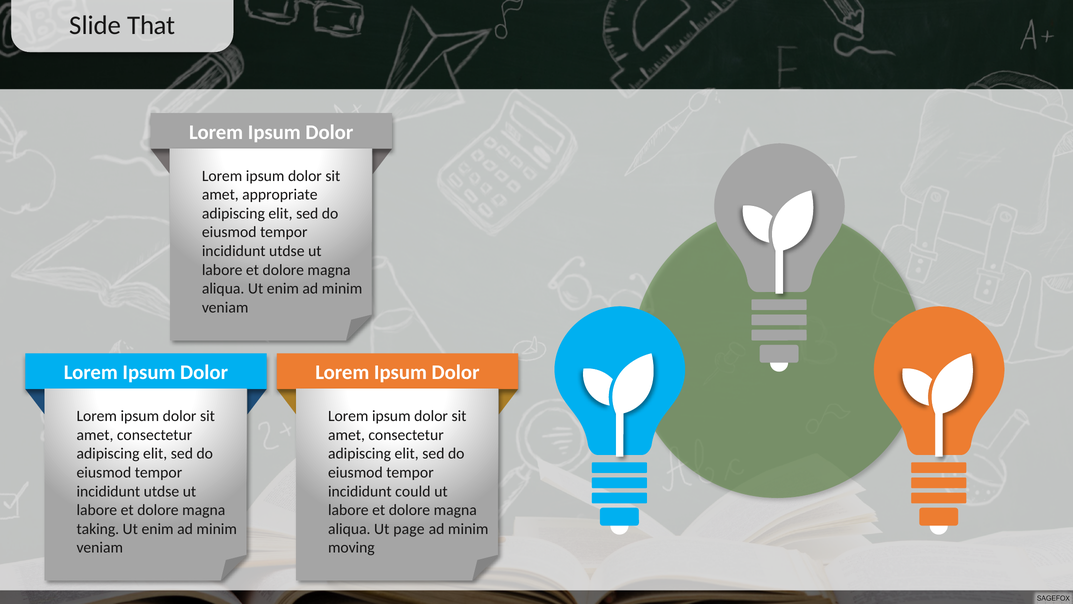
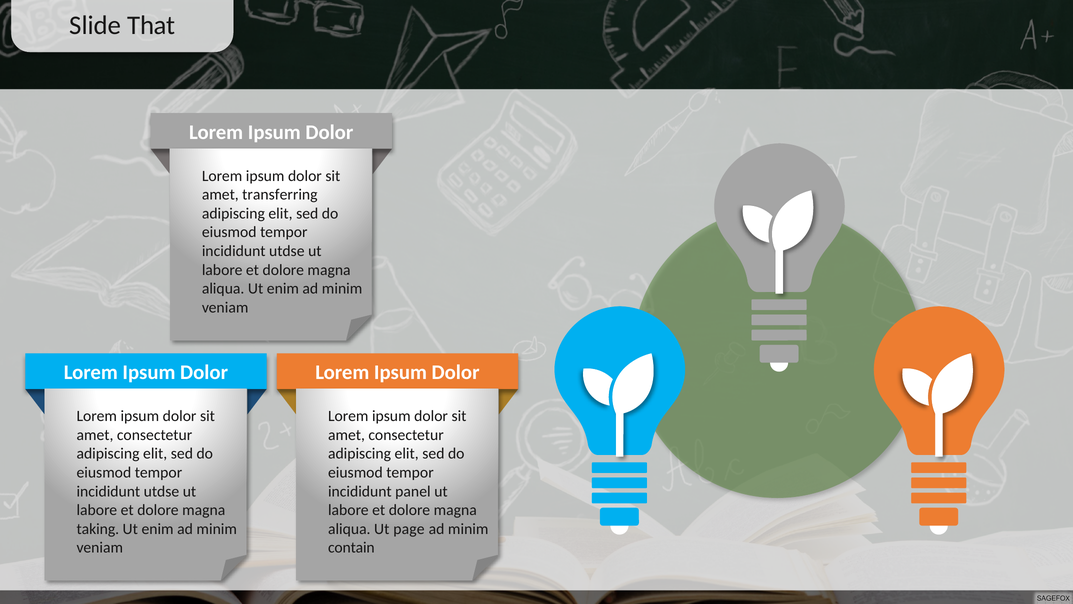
appropriate: appropriate -> transferring
could: could -> panel
moving: moving -> contain
